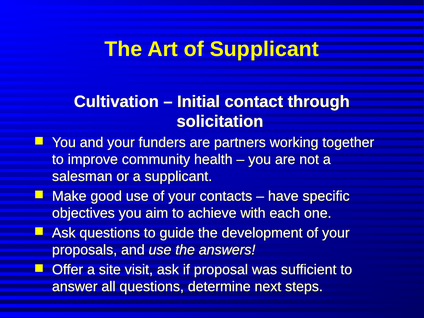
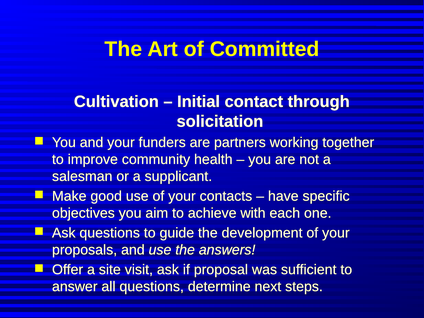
of Supplicant: Supplicant -> Committed
